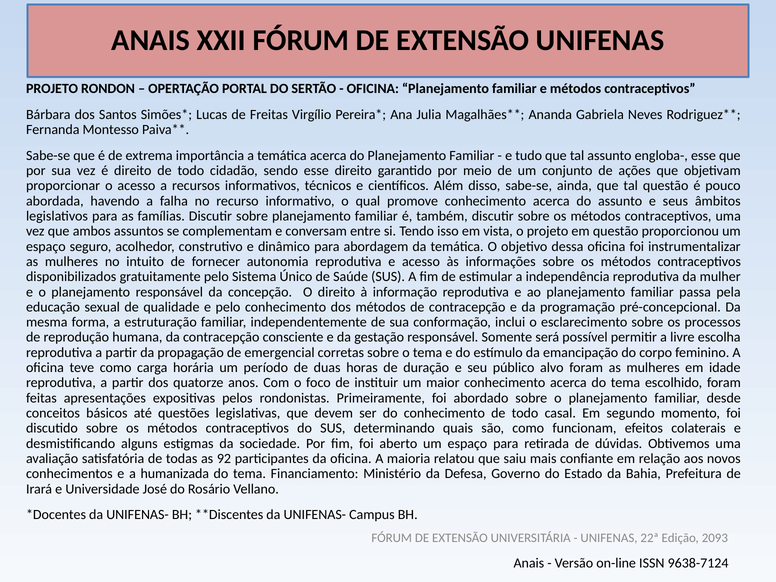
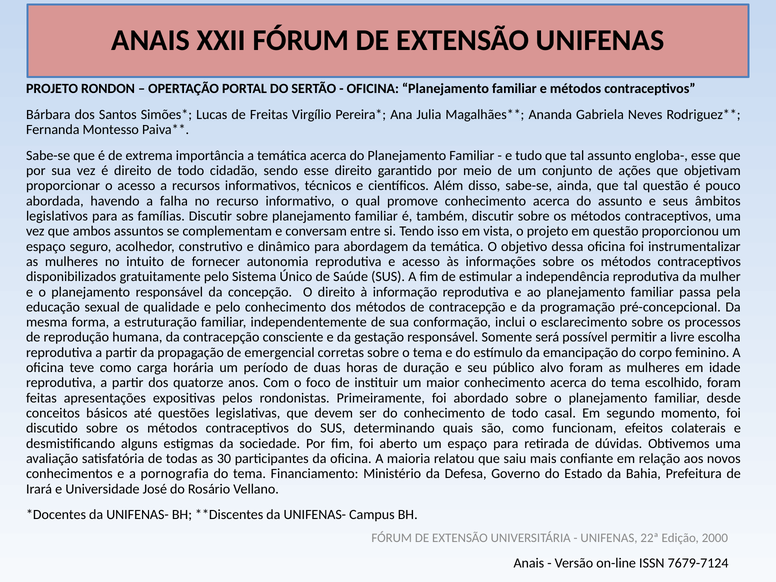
92: 92 -> 30
humanizada: humanizada -> pornografia
2093: 2093 -> 2000
9638-7124: 9638-7124 -> 7679-7124
